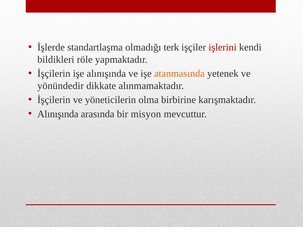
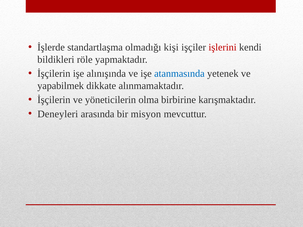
terk: terk -> kişi
atanmasında colour: orange -> blue
yönündedir: yönündedir -> yapabilmek
Alınışında at (58, 114): Alınışında -> Deneyleri
